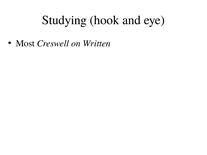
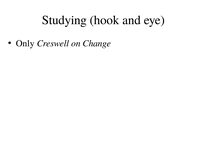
Most: Most -> Only
Written: Written -> Change
